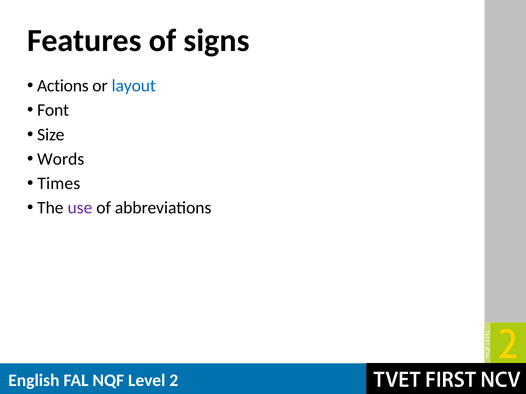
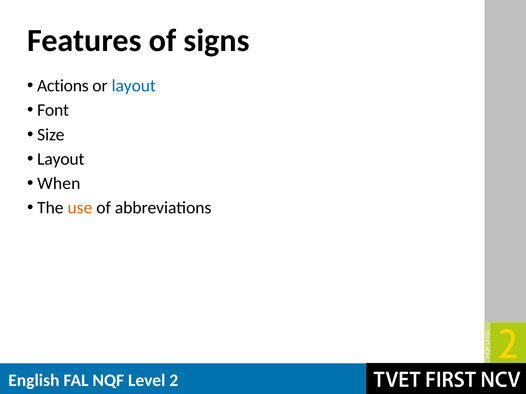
Words at (61, 159): Words -> Layout
Times: Times -> When
use colour: purple -> orange
